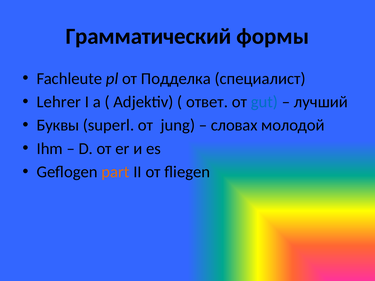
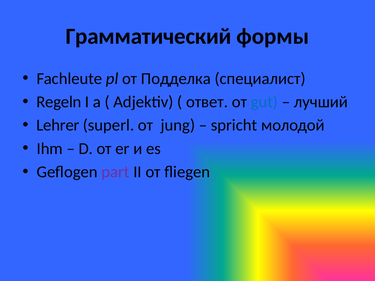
Lehrer: Lehrer -> Regeln
Буквы: Буквы -> Lehrer
словах: словах -> spricht
part colour: orange -> purple
